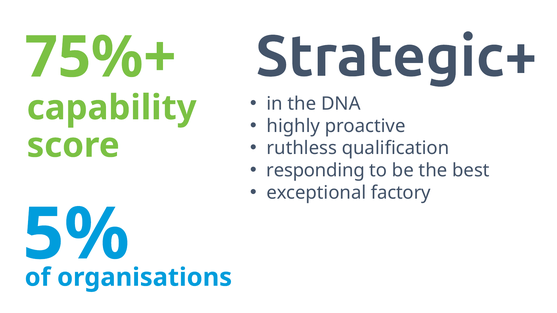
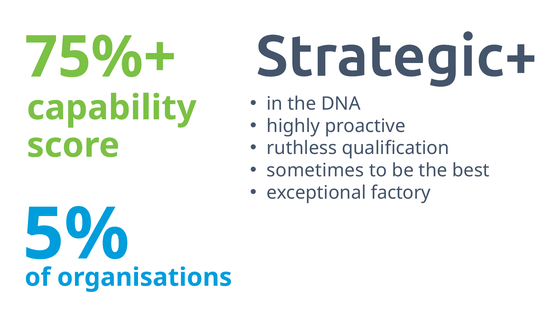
responding: responding -> sometimes
